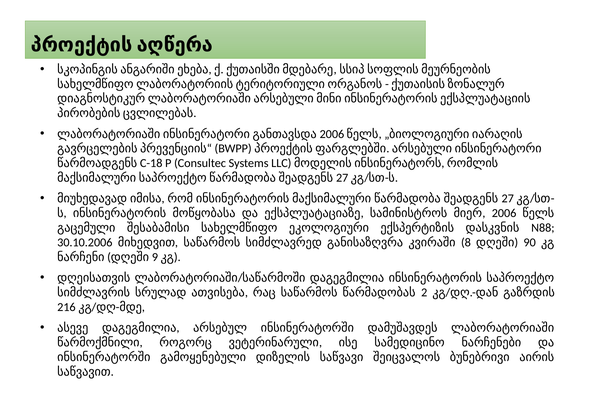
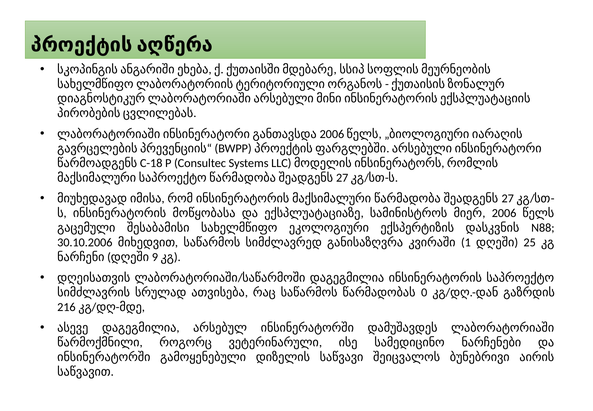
8: 8 -> 1
90: 90 -> 25
2: 2 -> 0
